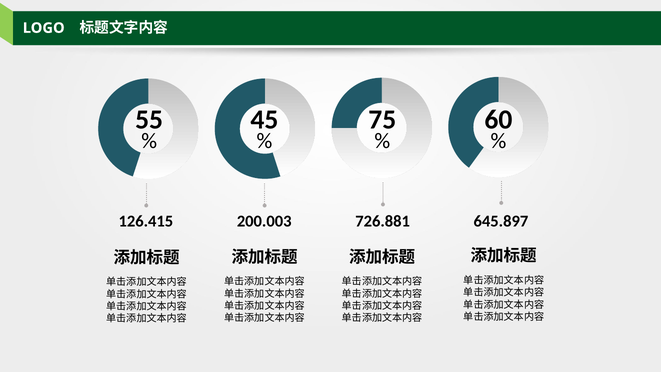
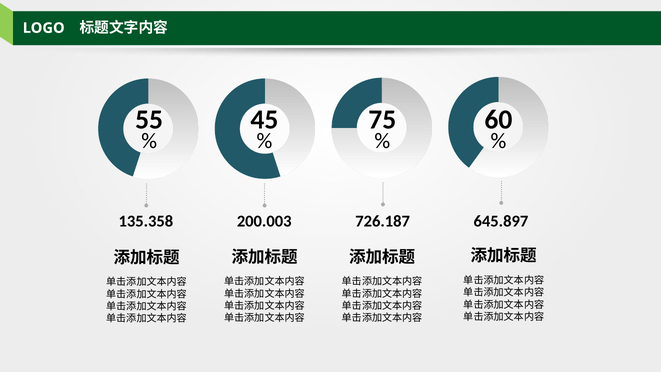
126.415: 126.415 -> 135.358
726.881: 726.881 -> 726.187
